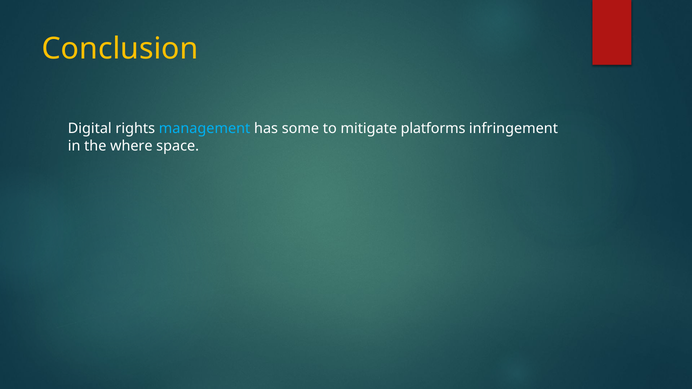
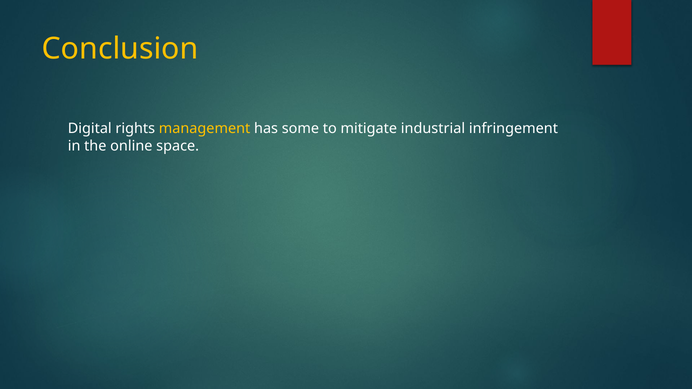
management colour: light blue -> yellow
platforms: platforms -> industrial
where: where -> online
